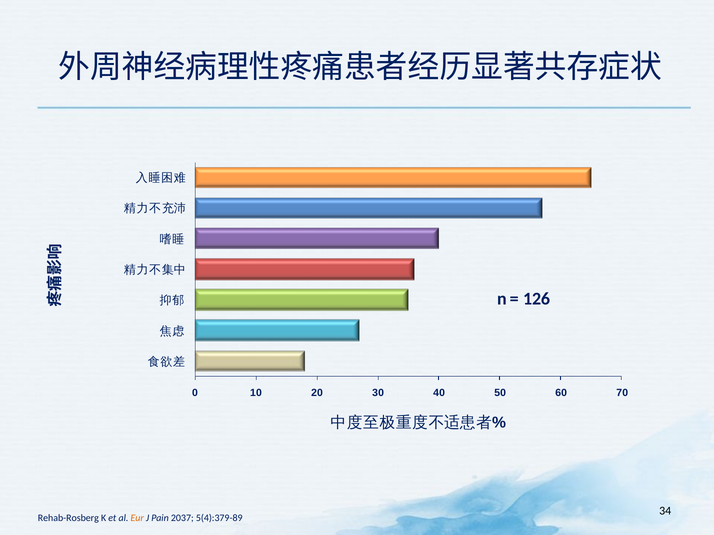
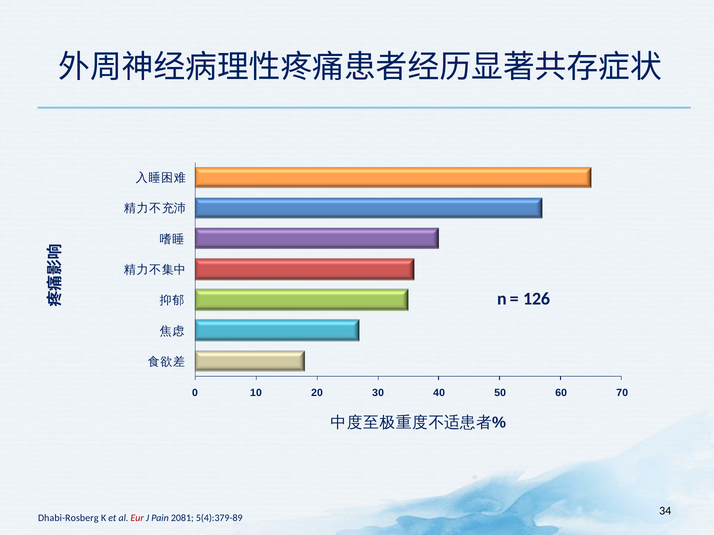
Rehab-Rosberg: Rehab-Rosberg -> Dhabi-Rosberg
Eur colour: orange -> red
2037: 2037 -> 2081
